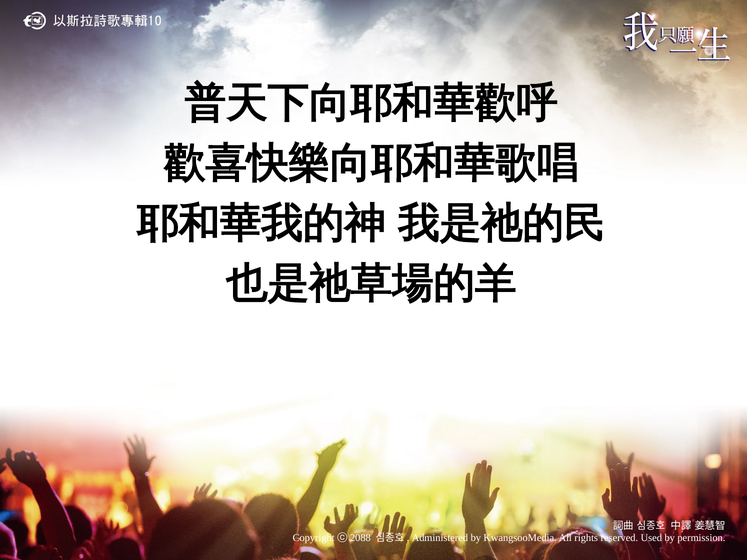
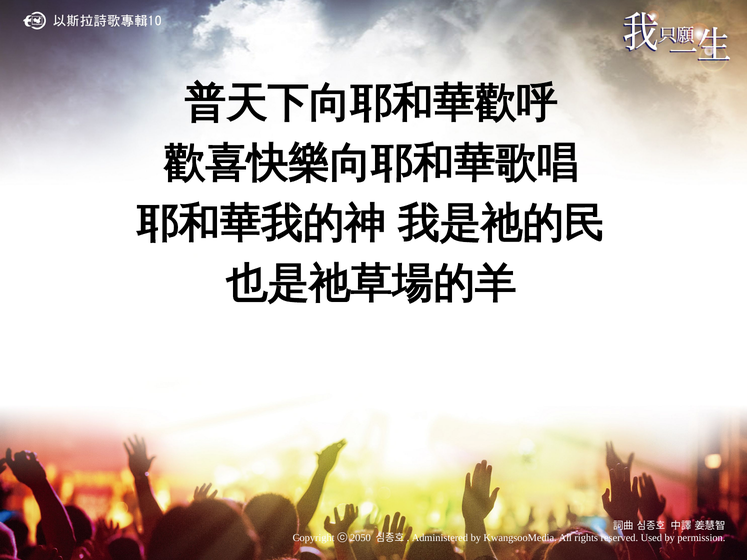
2088: 2088 -> 2050
